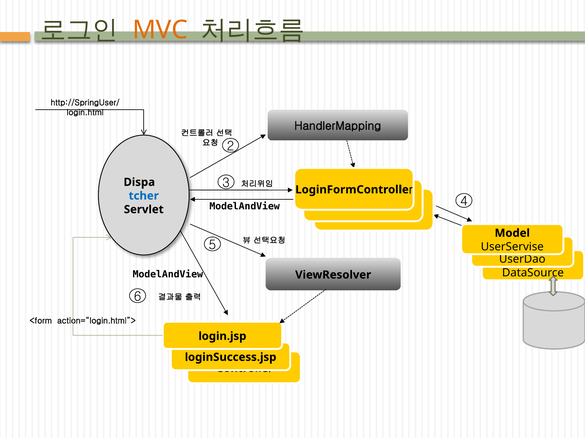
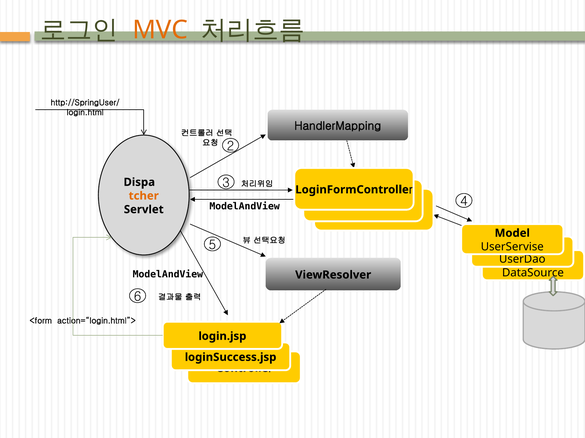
tcher colour: blue -> orange
